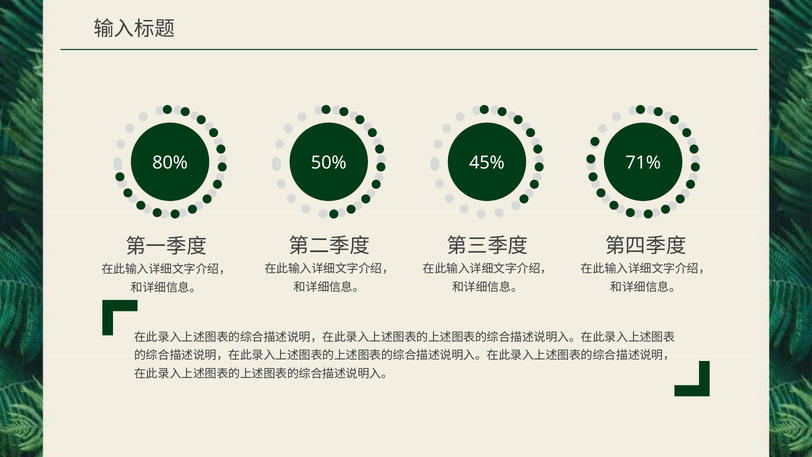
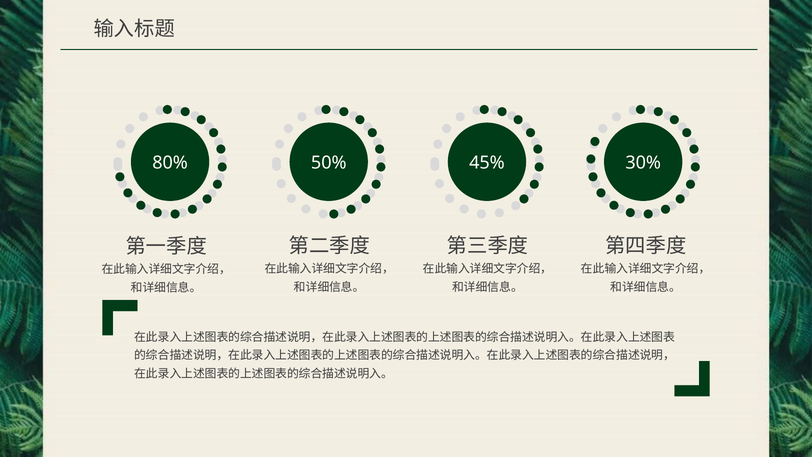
71%: 71% -> 30%
